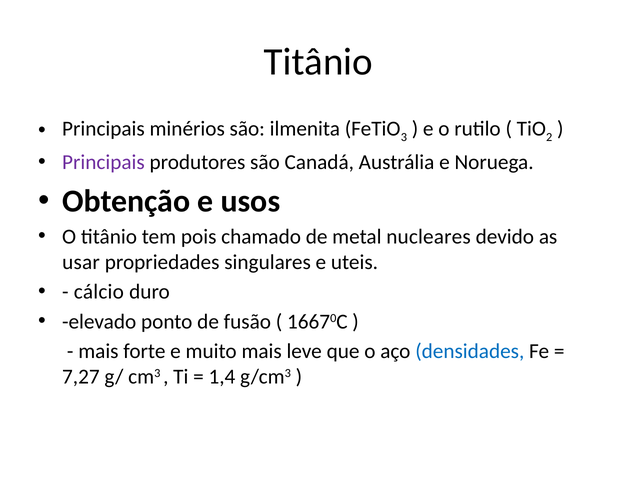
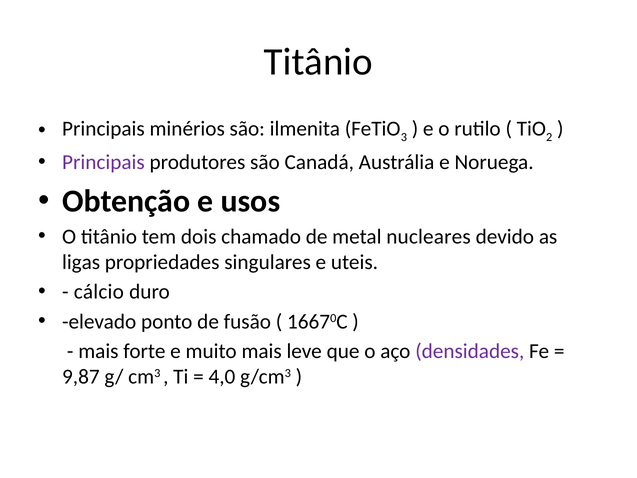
pois: pois -> dois
usar: usar -> ligas
densidades colour: blue -> purple
7,27: 7,27 -> 9,87
1,4: 1,4 -> 4,0
